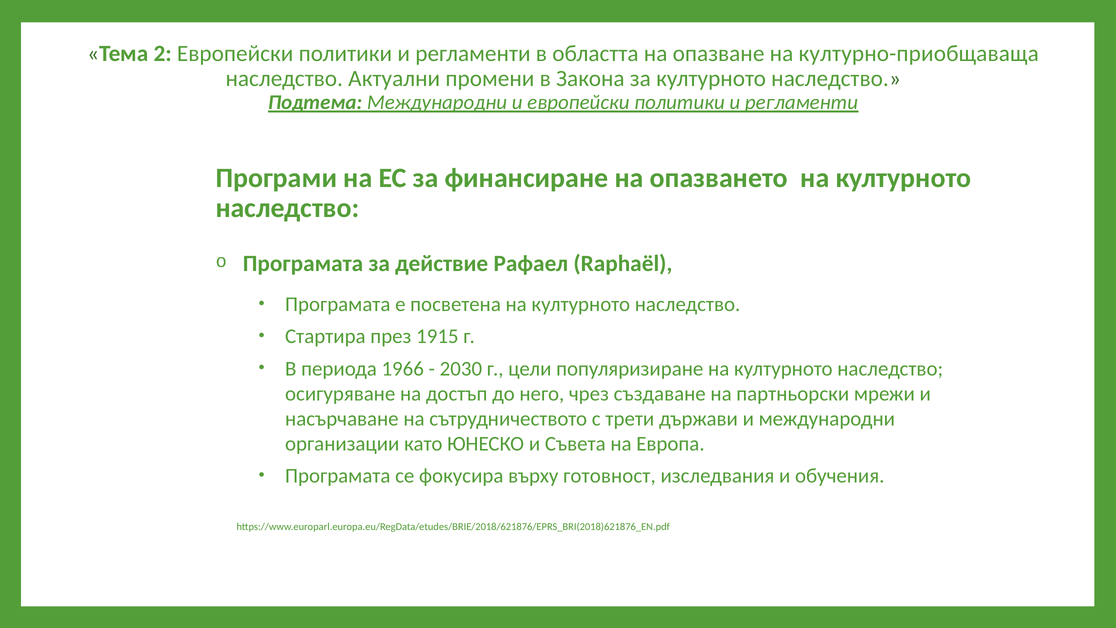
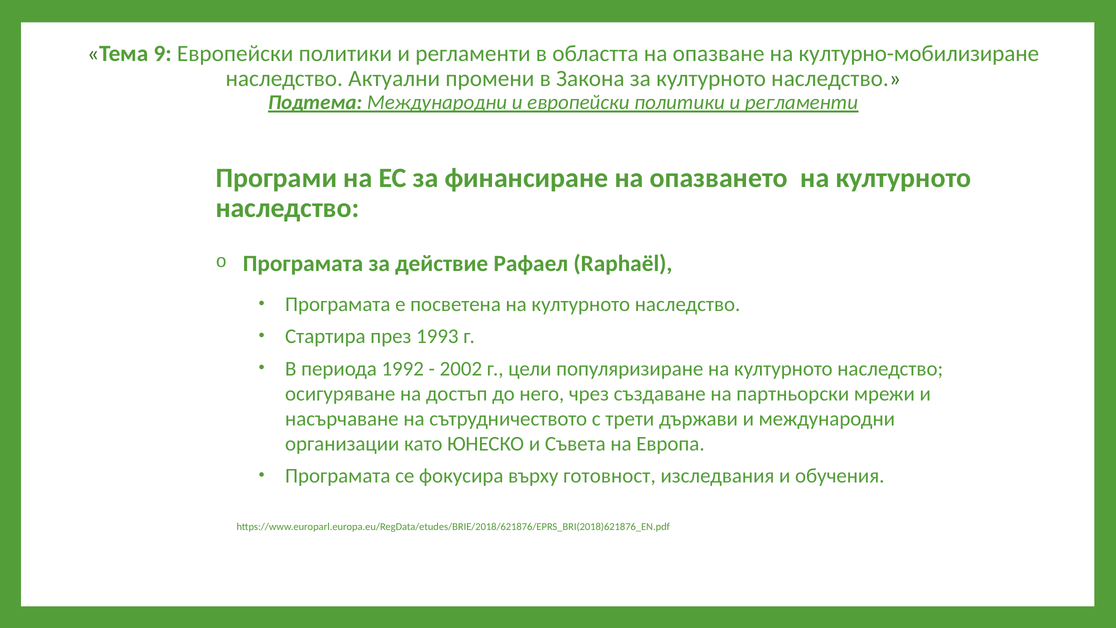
2: 2 -> 9
културно-приобщаваща: културно-приобщаваща -> културно-мобилизиране
1915: 1915 -> 1993
1966: 1966 -> 1992
2030: 2030 -> 2002
